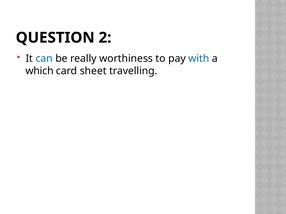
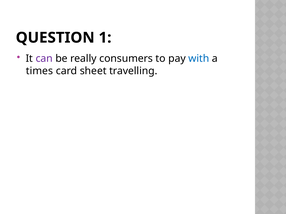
2: 2 -> 1
can colour: blue -> purple
worthiness: worthiness -> consumers
which: which -> times
